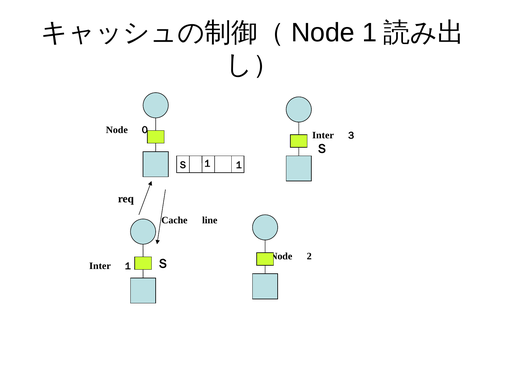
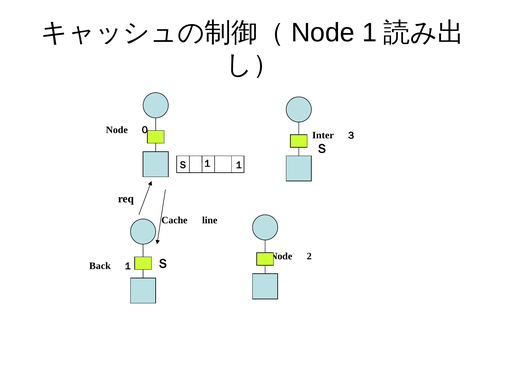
Inter at (100, 266): Inter -> Back
